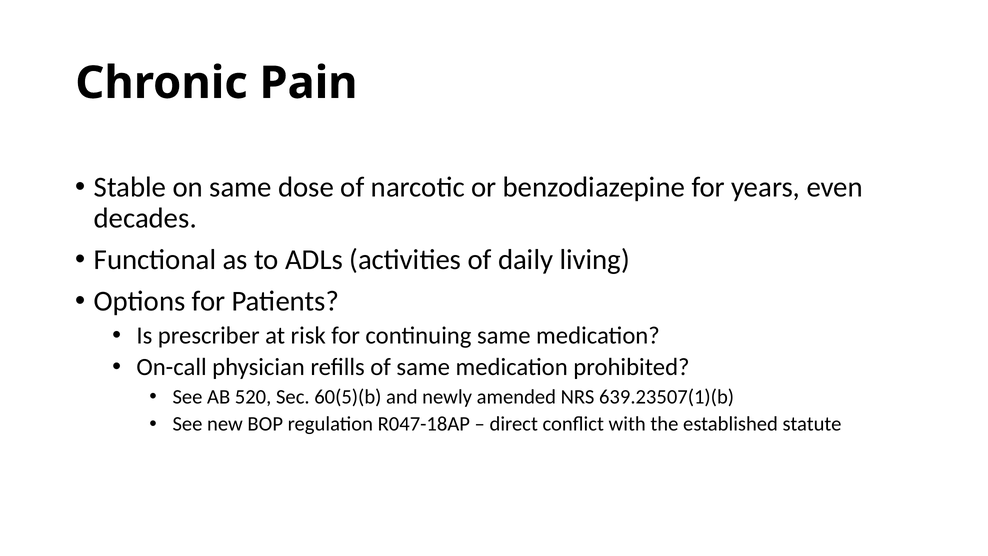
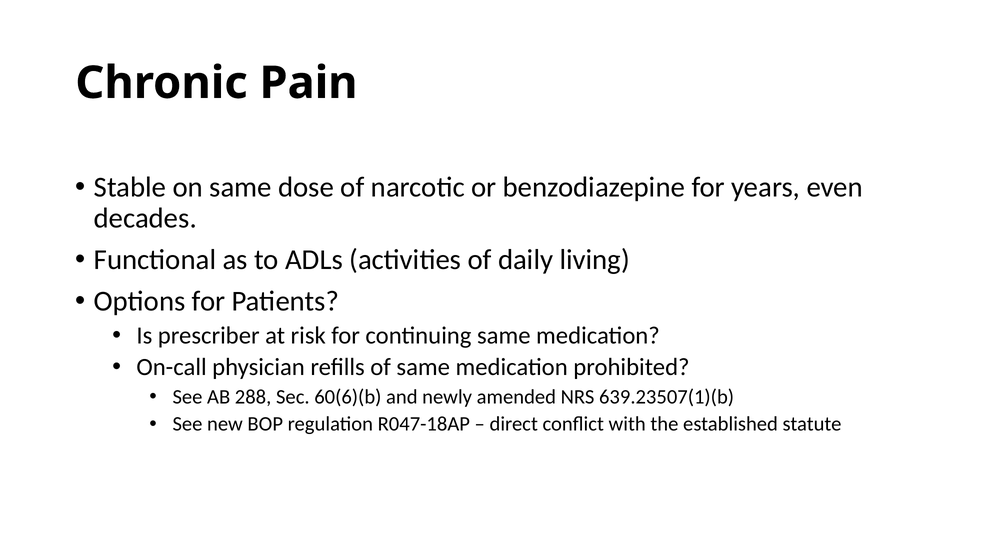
520: 520 -> 288
60(5)(b: 60(5)(b -> 60(6)(b
